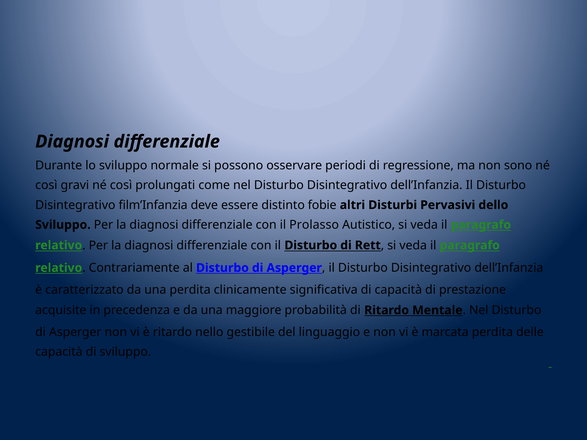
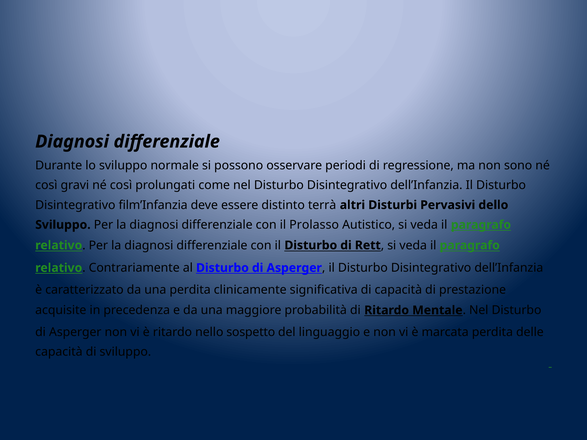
fobie: fobie -> terrà
gestibile: gestibile -> sospetto
